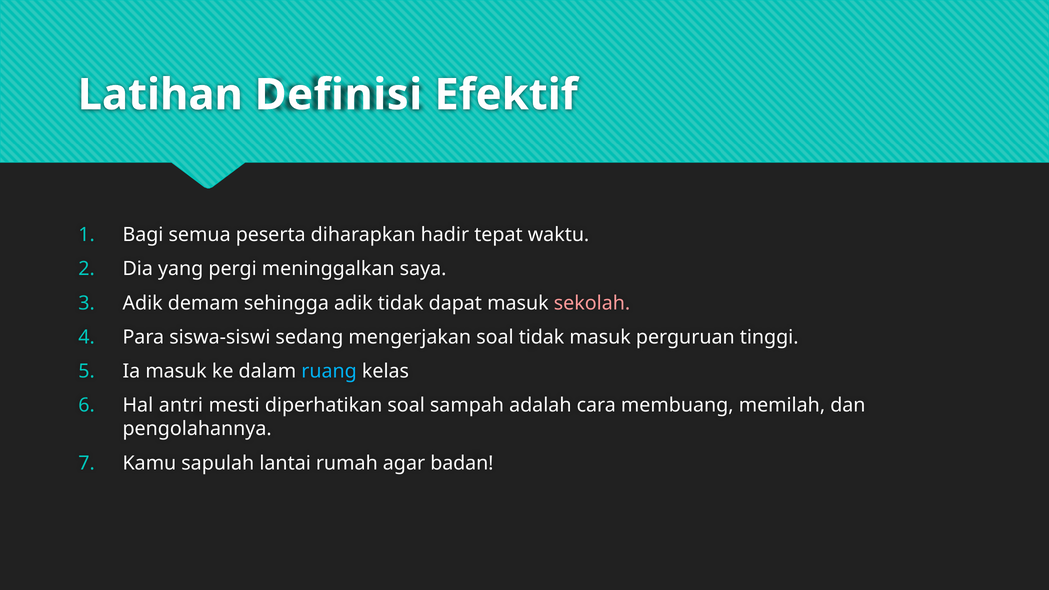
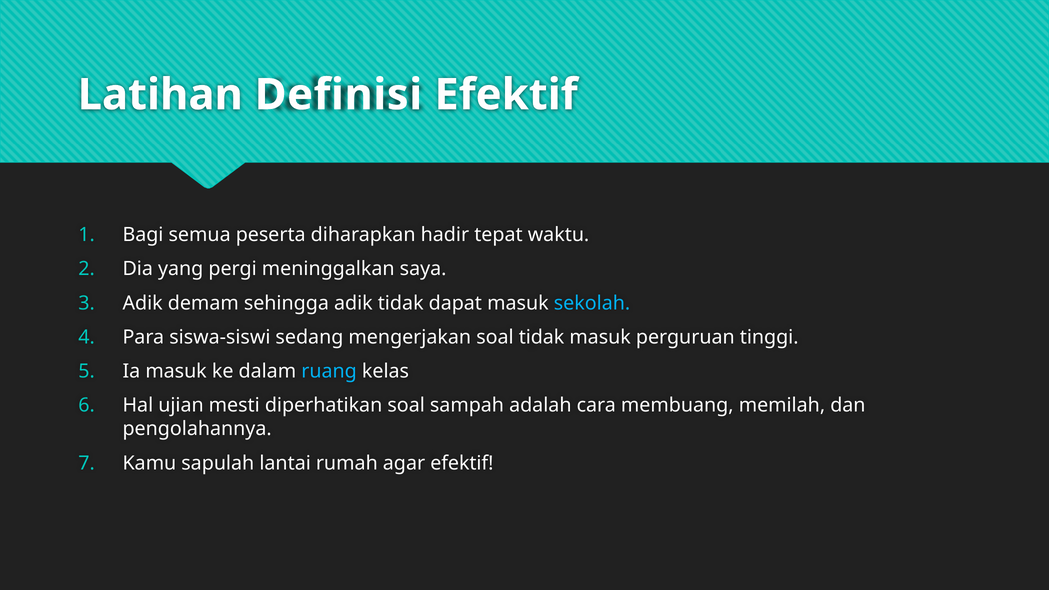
sekolah colour: pink -> light blue
antri: antri -> ujian
agar badan: badan -> efektif
